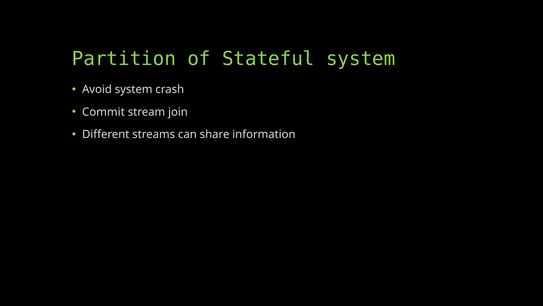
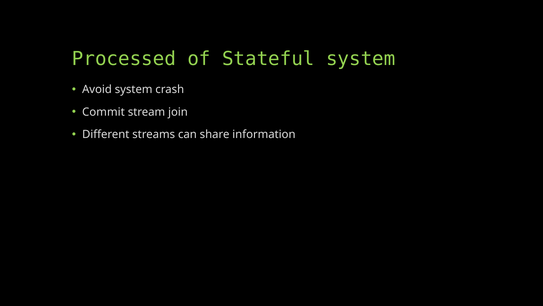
Partition: Partition -> Processed
